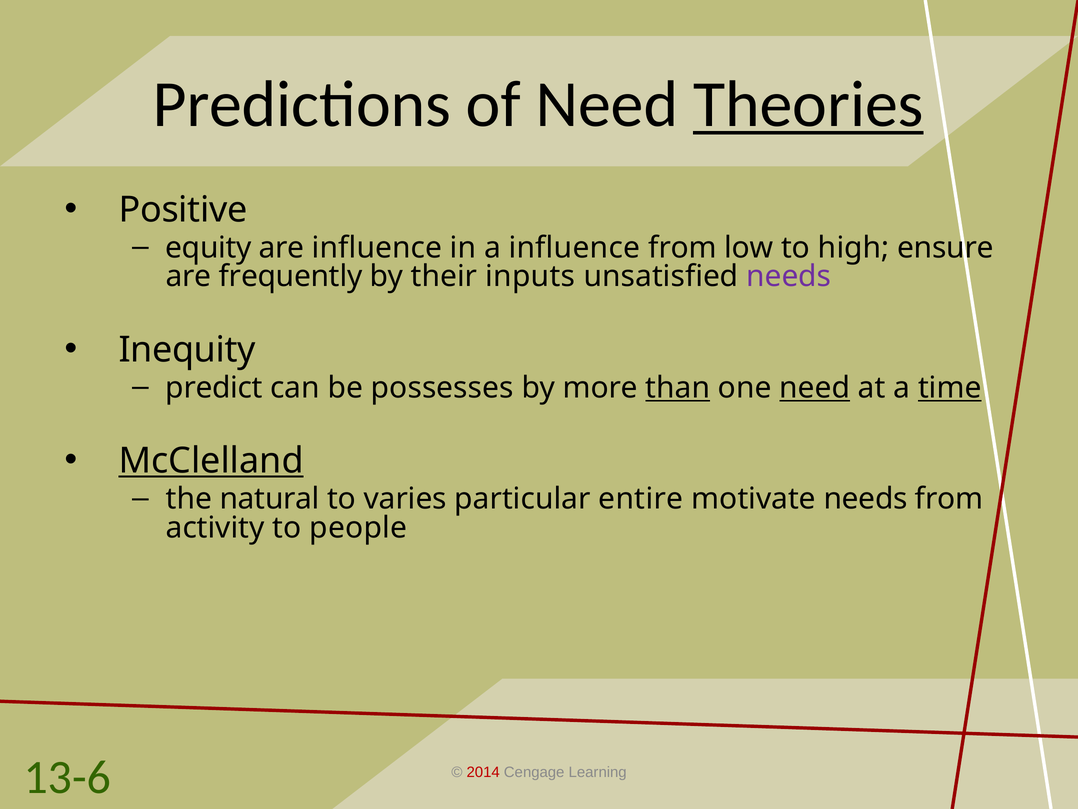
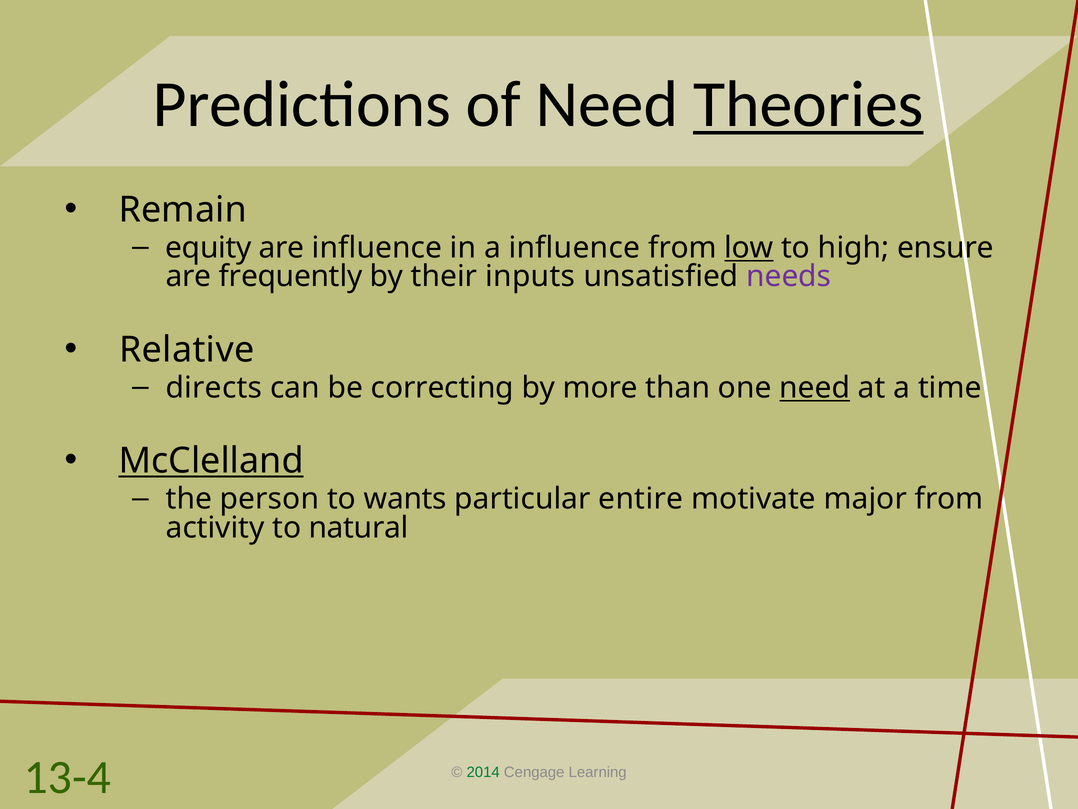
Positive: Positive -> Remain
low underline: none -> present
Inequity: Inequity -> Relative
predict: predict -> directs
possesses: possesses -> correcting
than underline: present -> none
time underline: present -> none
natural: natural -> person
varies: varies -> wants
motivate needs: needs -> major
people: people -> natural
13-6: 13-6 -> 13-4
2014 colour: red -> green
